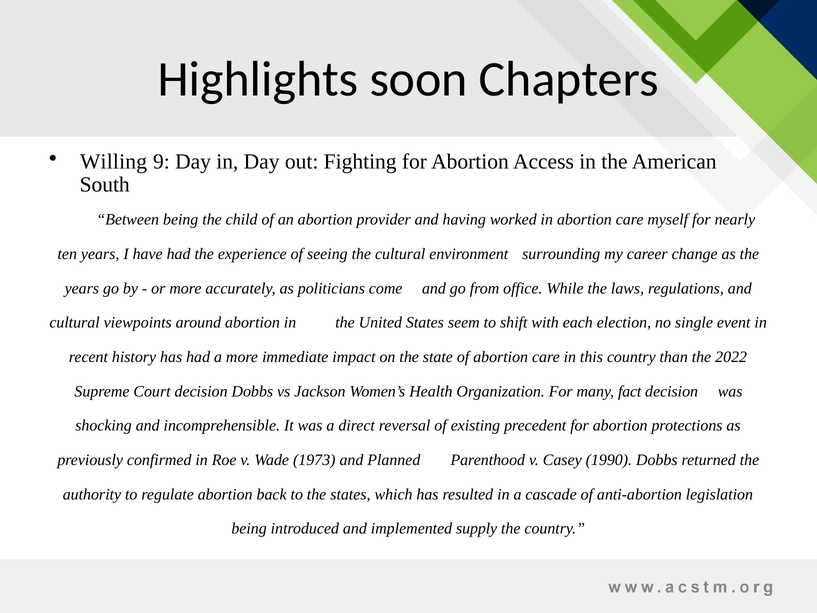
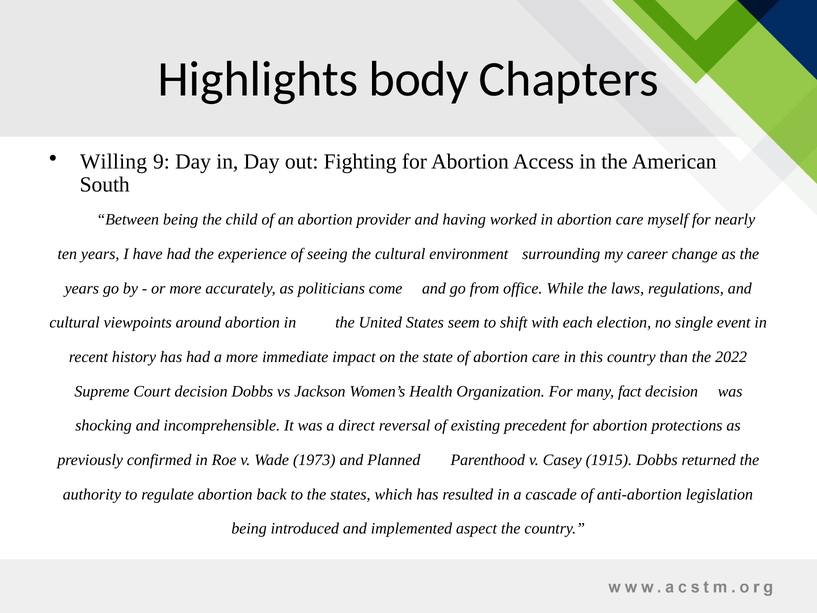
soon: soon -> body
1990: 1990 -> 1915
supply: supply -> aspect
